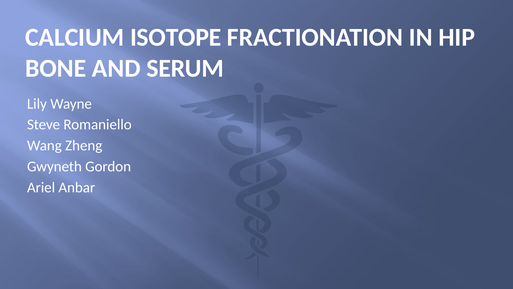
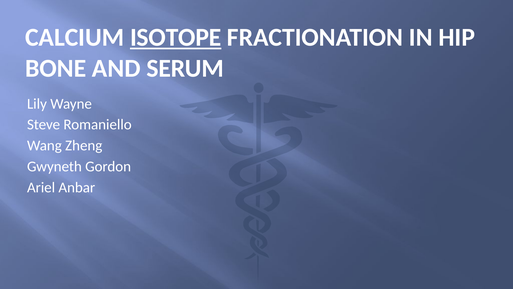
ISOTOPE underline: none -> present
